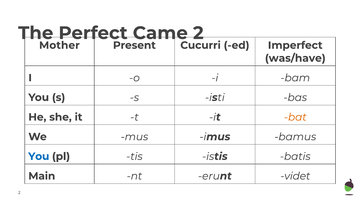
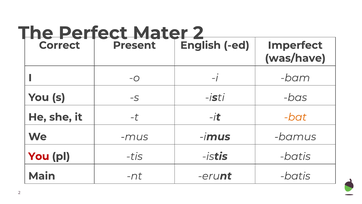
Came: Came -> Mater
Mother: Mother -> Correct
Cucurri: Cucurri -> English
You at (39, 156) colour: blue -> red
erunt videt: videt -> batis
